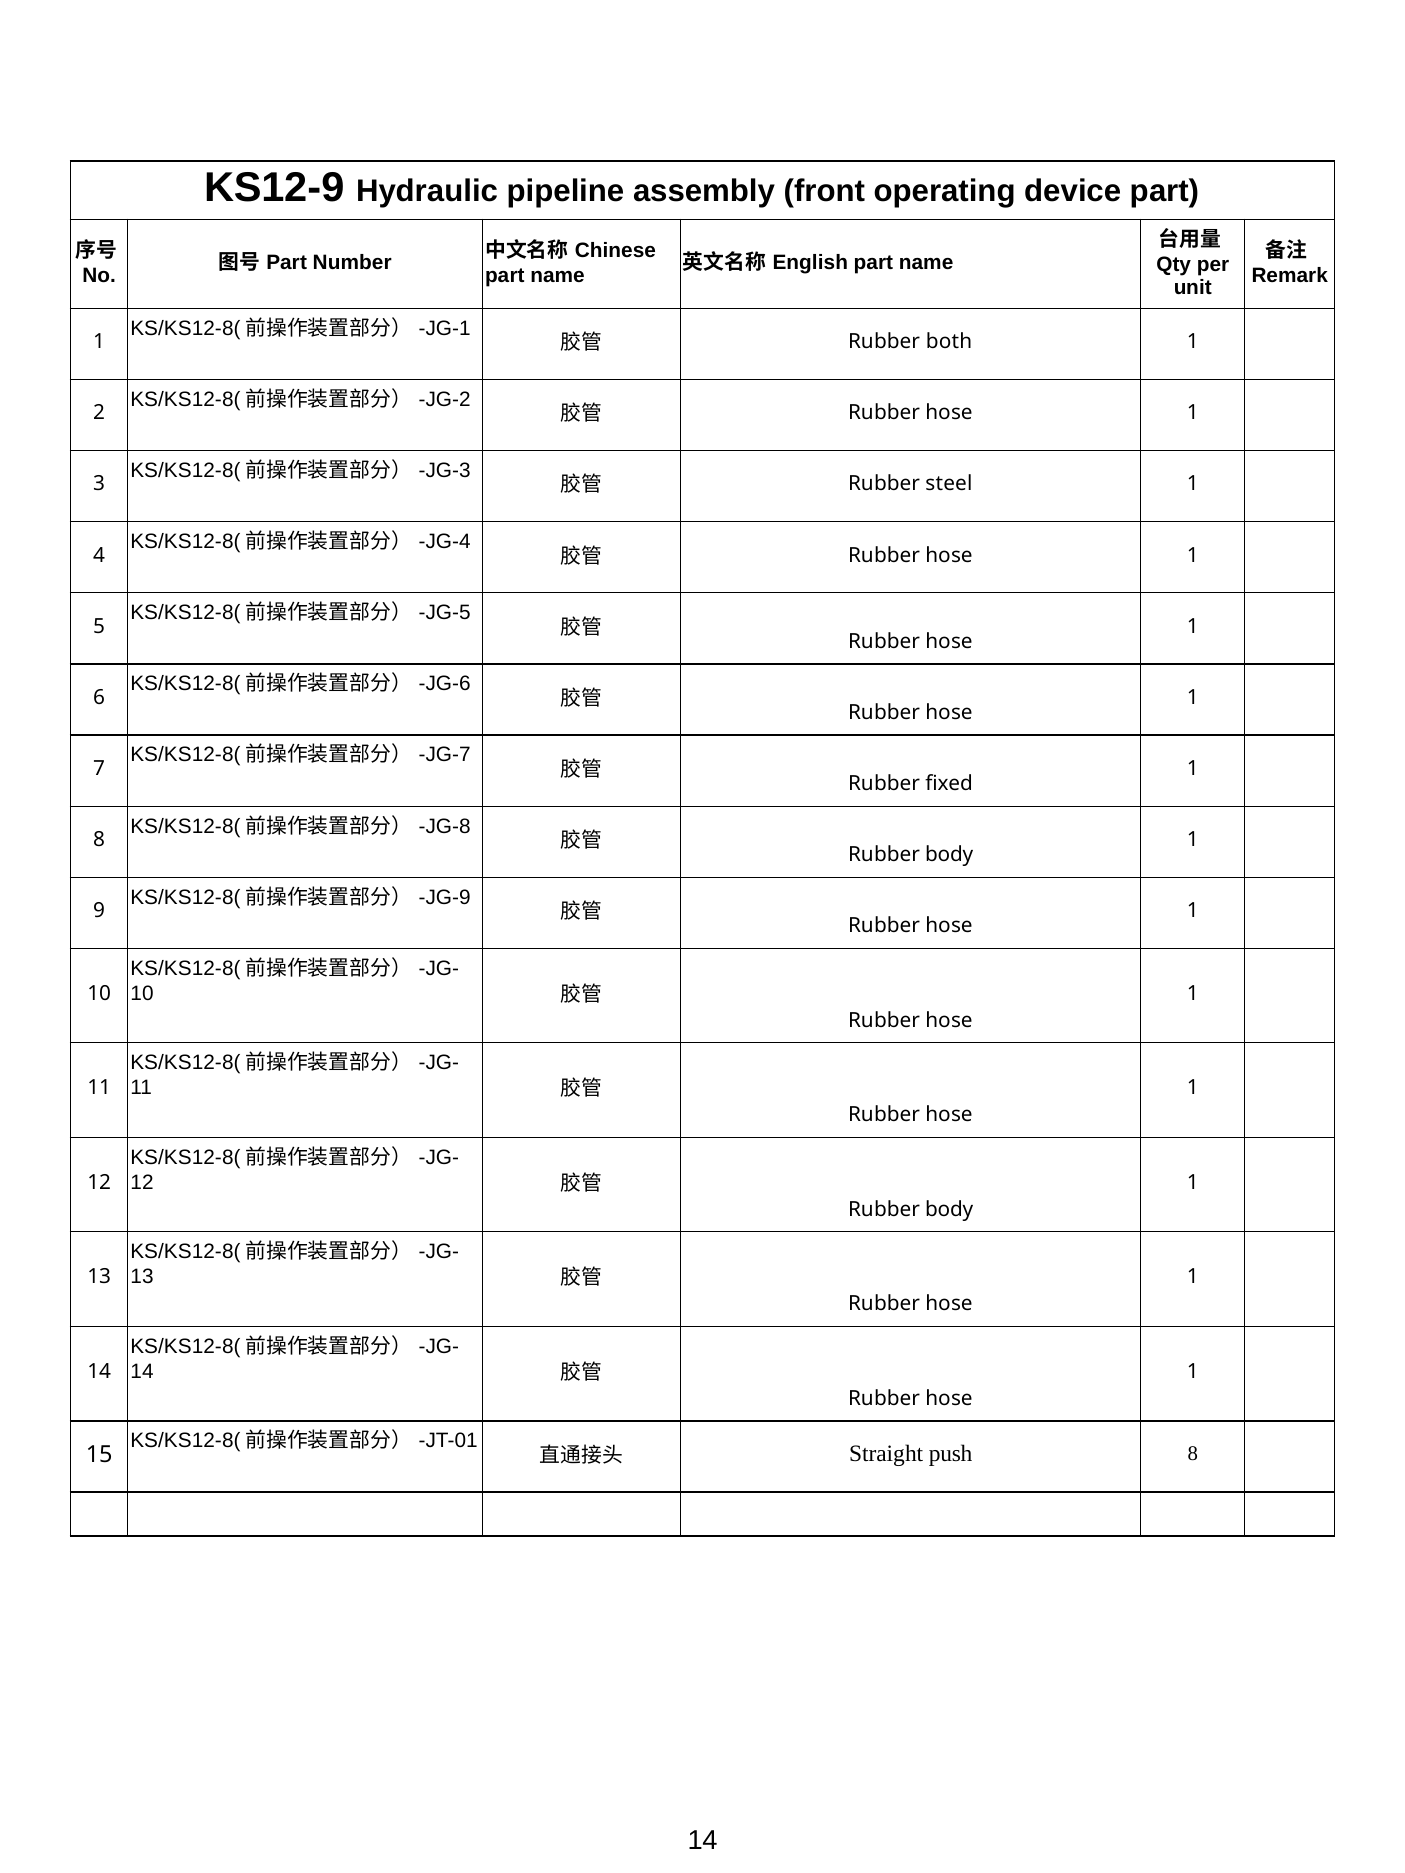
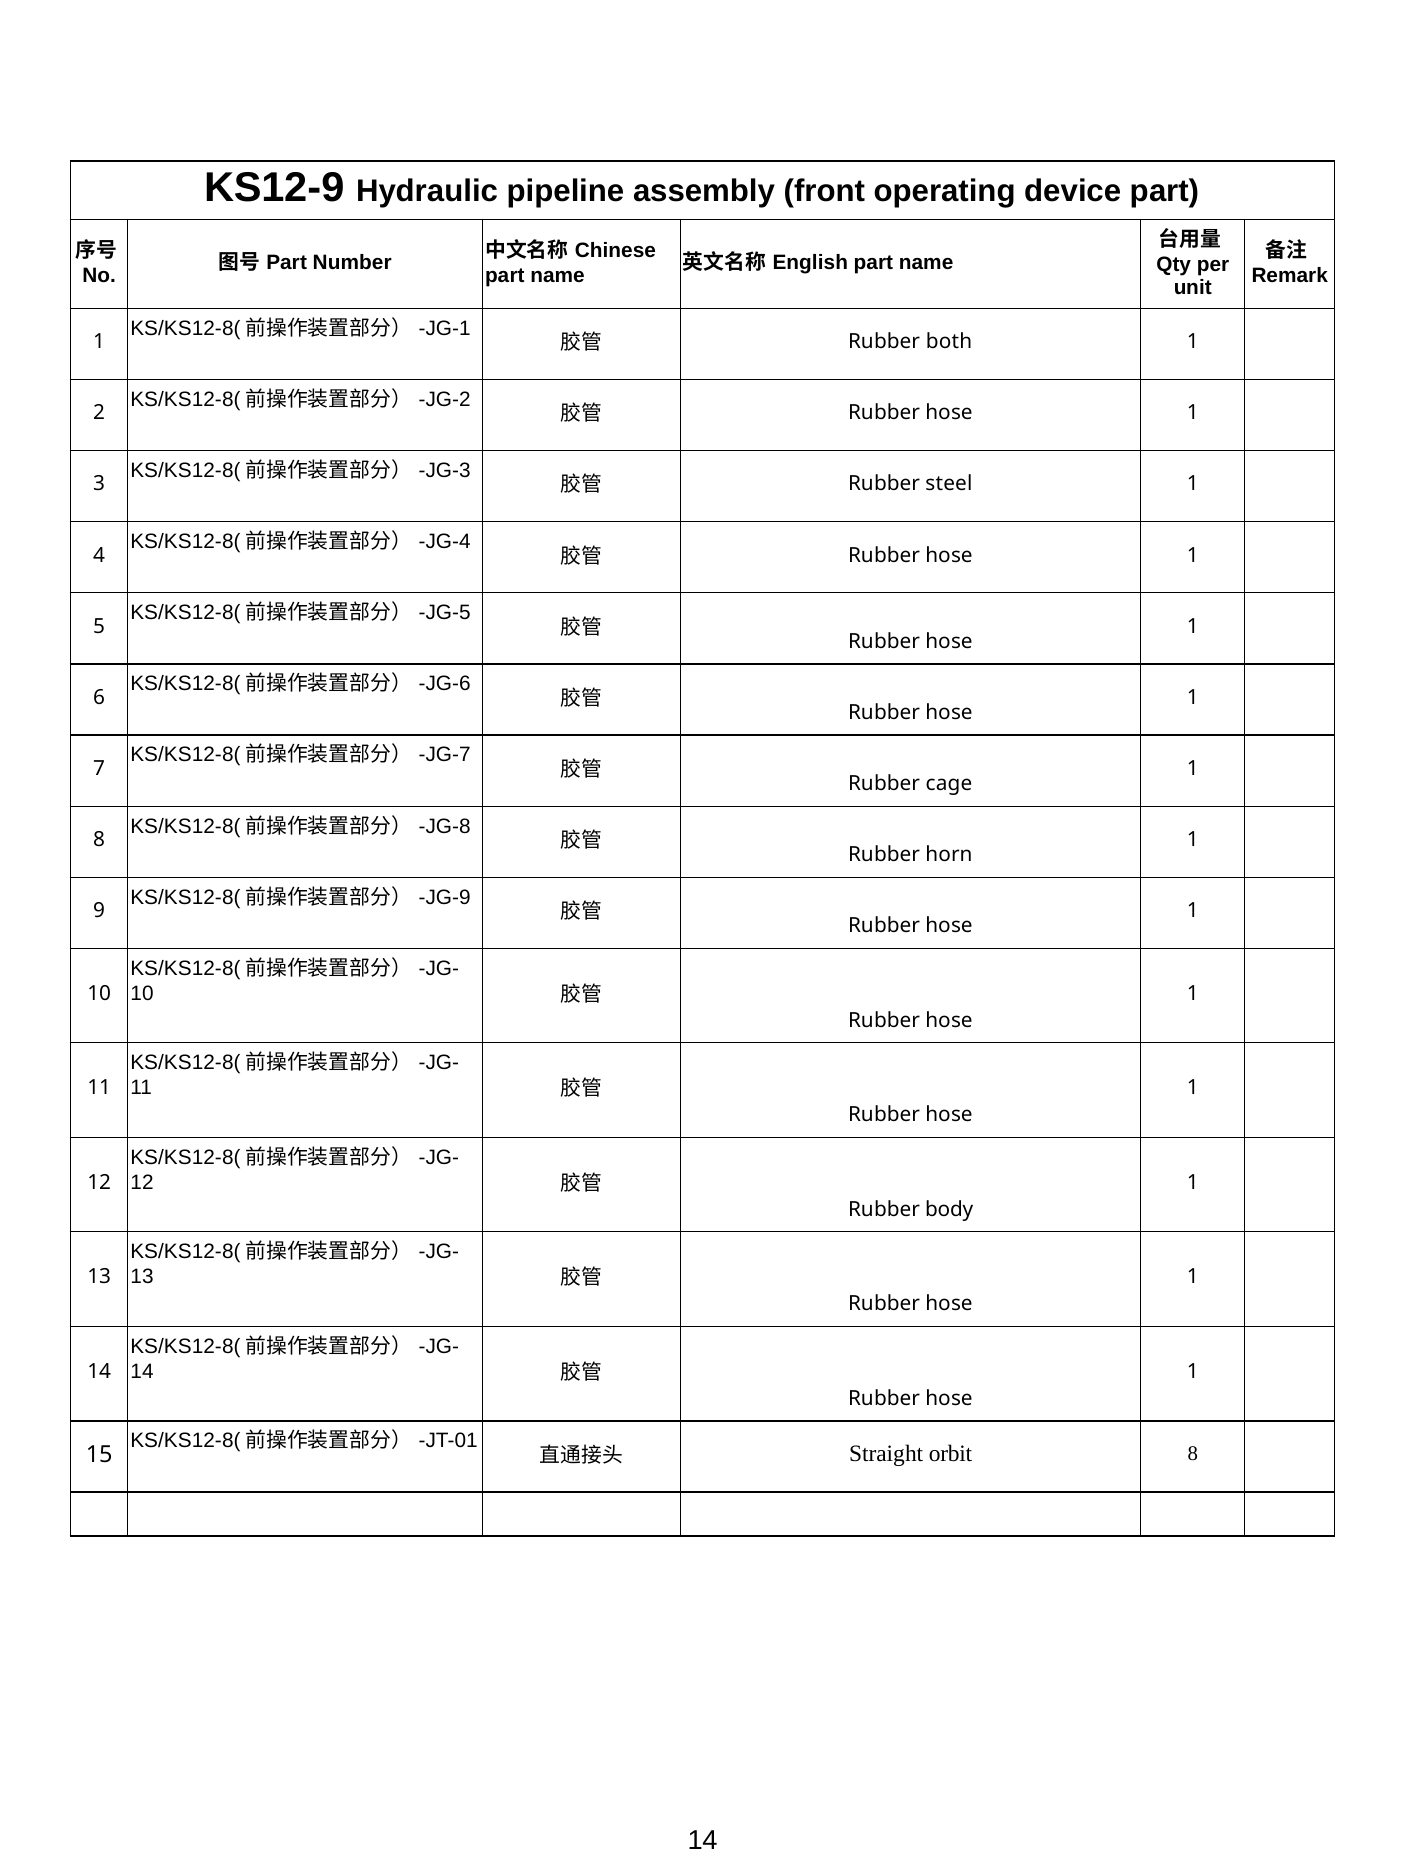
fixed: fixed -> cage
body at (949, 855): body -> horn
push: push -> orbit
